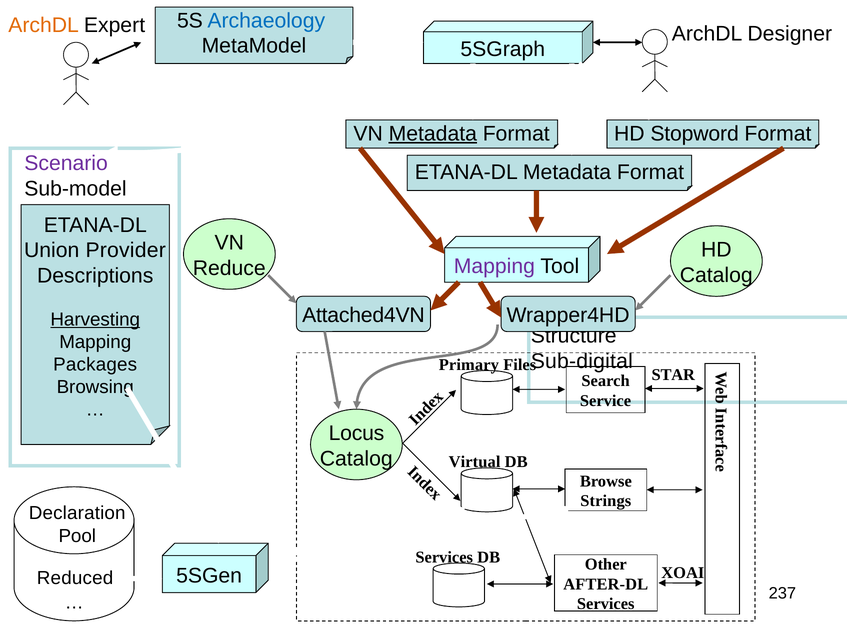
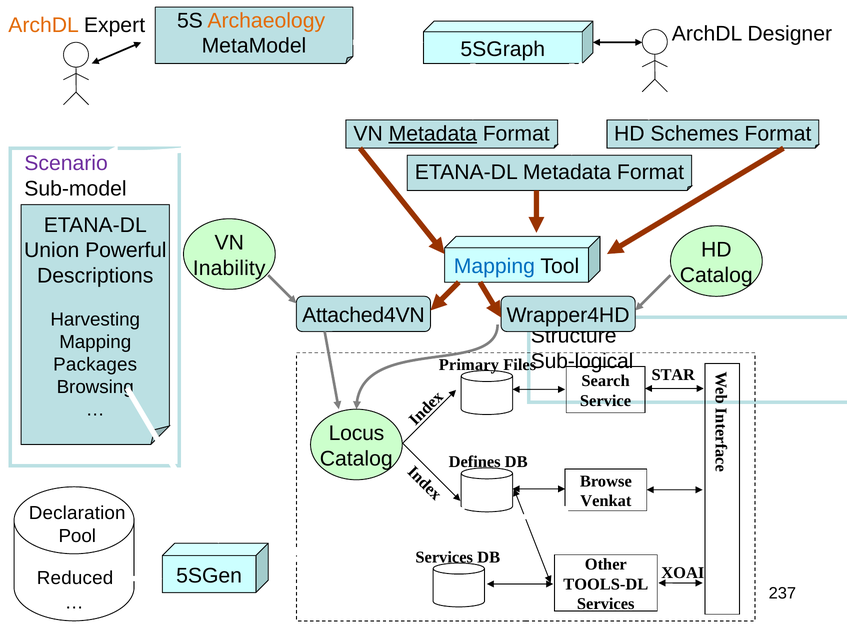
Archaeology colour: blue -> orange
Stopword: Stopword -> Schemes
Provider: Provider -> Powerful
Mapping at (494, 267) colour: purple -> blue
Reduce: Reduce -> Inability
Harvesting underline: present -> none
Sub-digital: Sub-digital -> Sub-logical
Virtual: Virtual -> Defines
Strings: Strings -> Venkat
AFTER-DL: AFTER-DL -> TOOLS-DL
